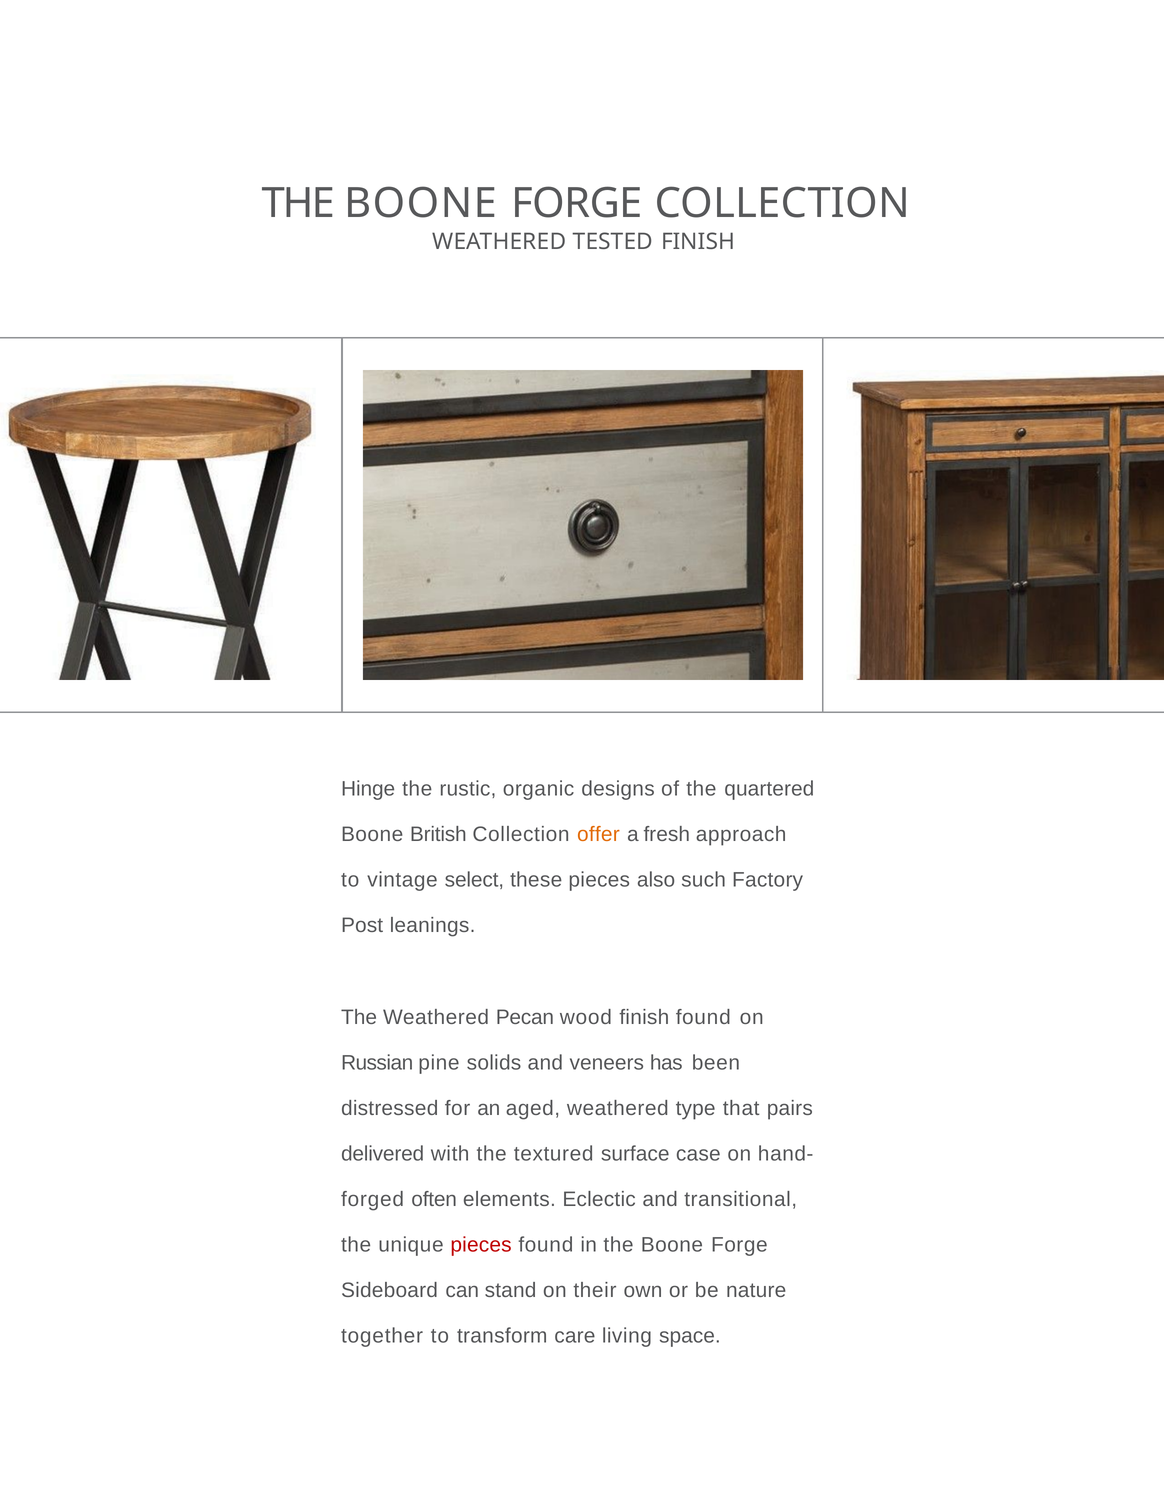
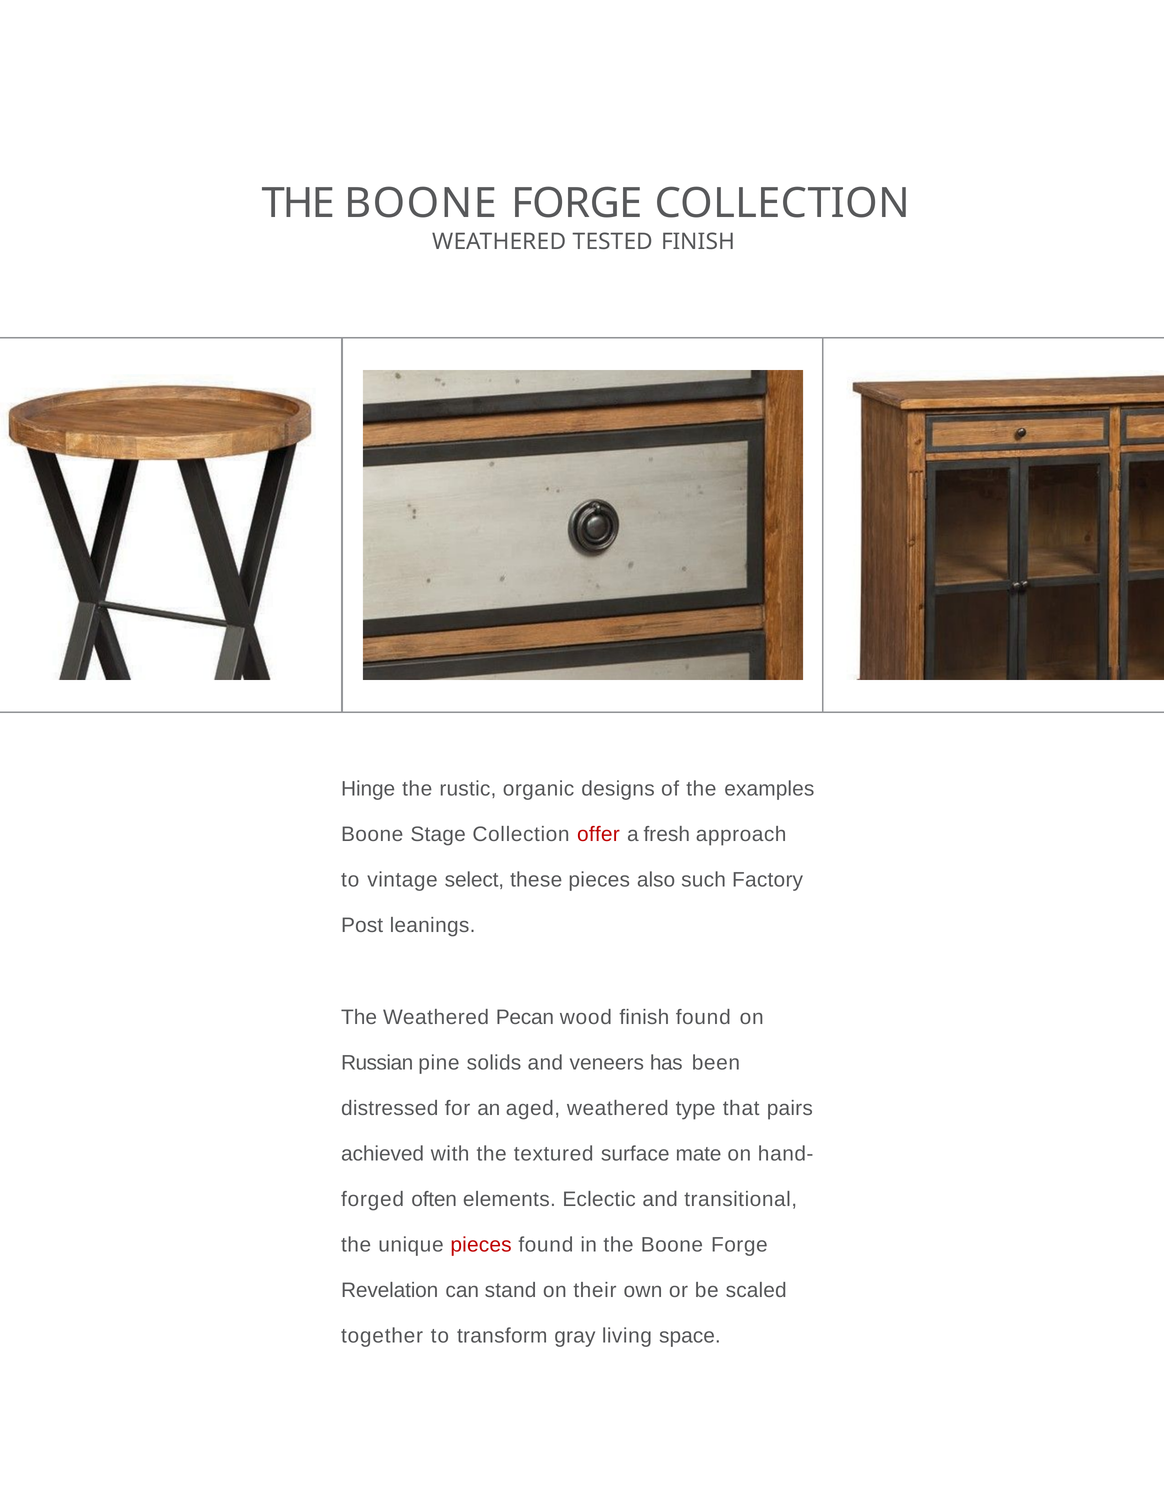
quartered: quartered -> examples
British: British -> Stage
offer colour: orange -> red
delivered: delivered -> achieved
case: case -> mate
Sideboard: Sideboard -> Revelation
nature: nature -> scaled
care: care -> gray
